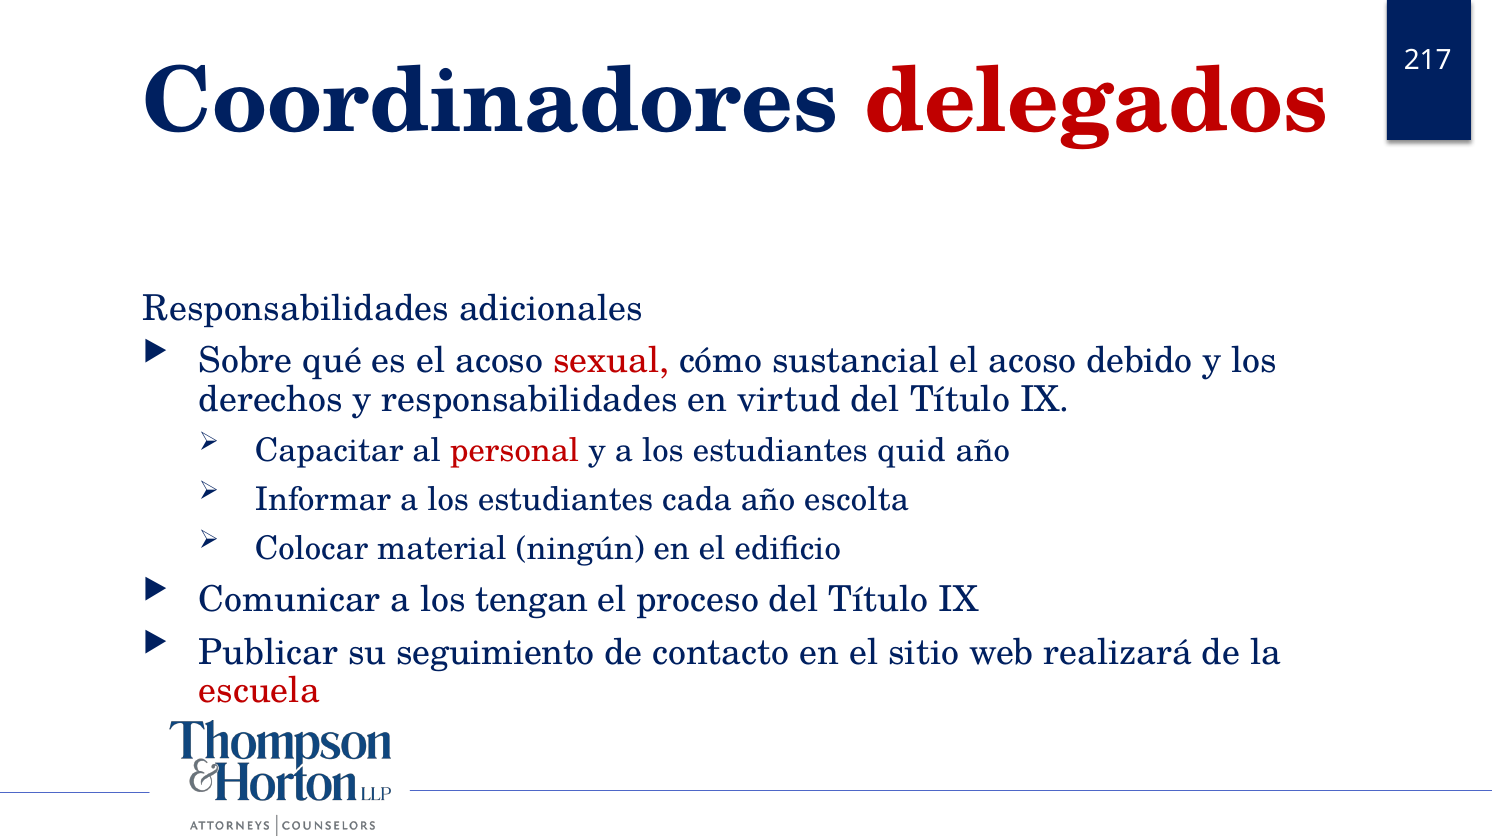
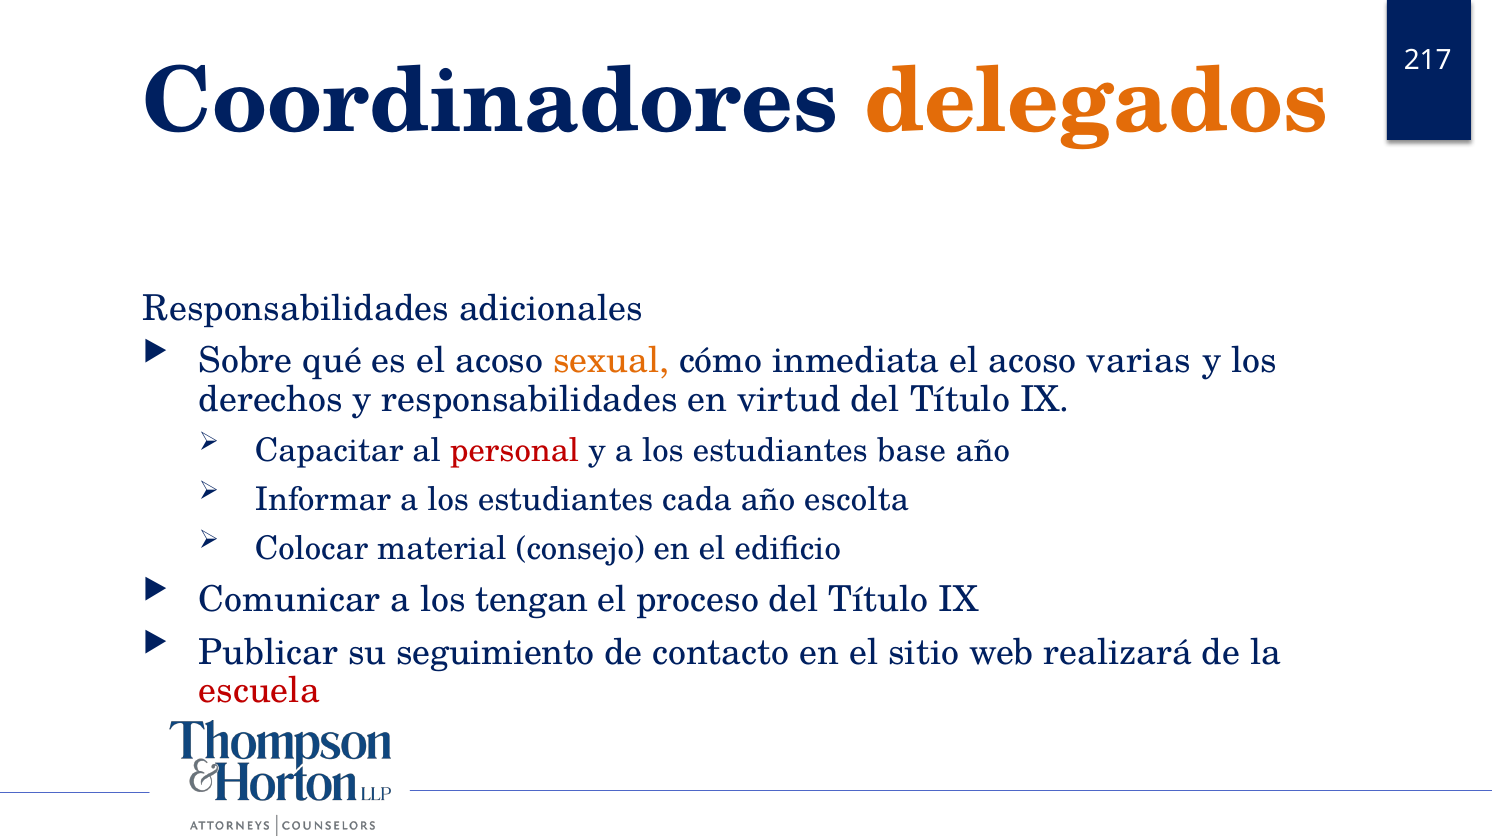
delegados colour: red -> orange
sexual colour: red -> orange
sustancial: sustancial -> inmediata
debido: debido -> varias
quid: quid -> base
ningún: ningún -> consejo
